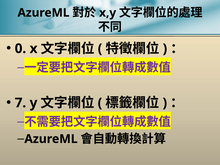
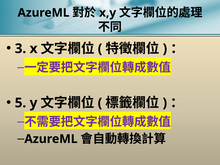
0: 0 -> 3
7: 7 -> 5
